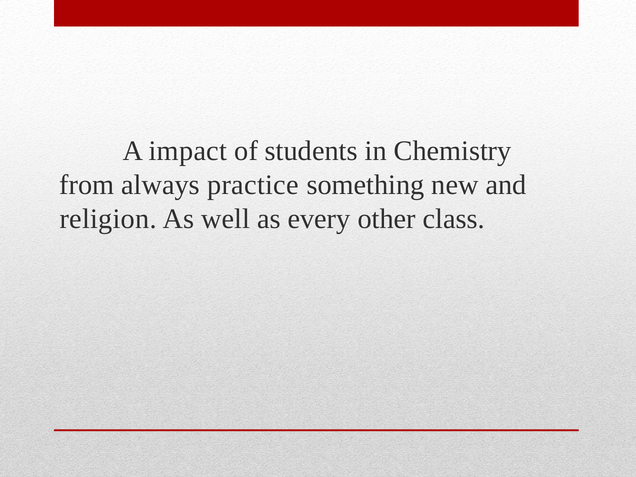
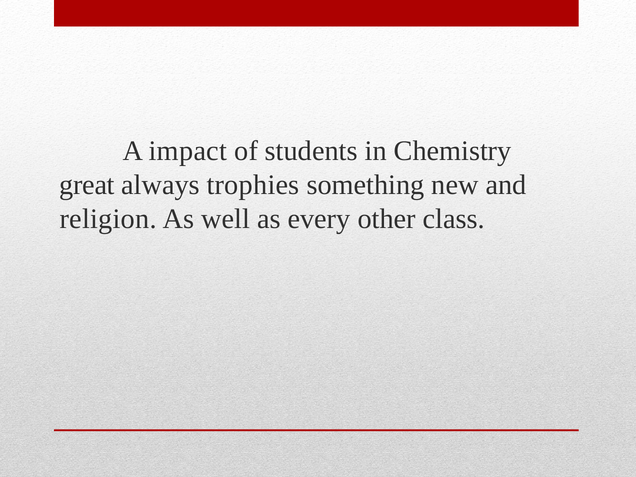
from: from -> great
practice: practice -> trophies
